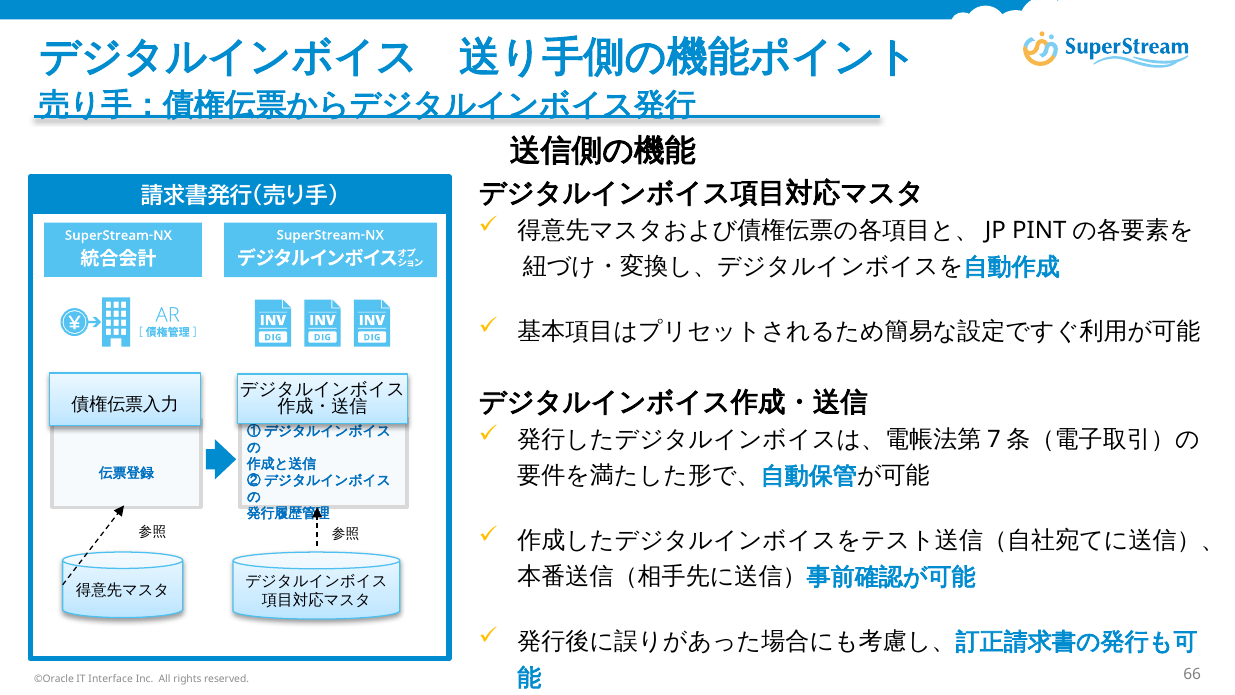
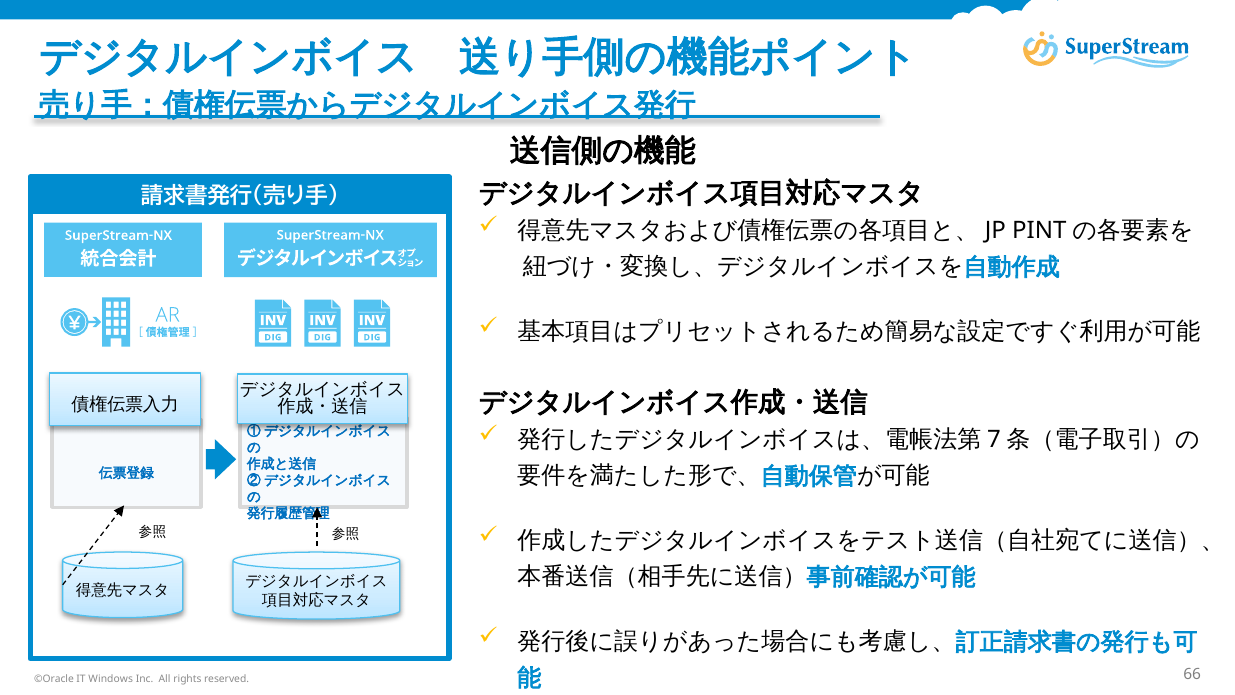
Interface: Interface -> Windows
